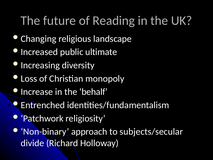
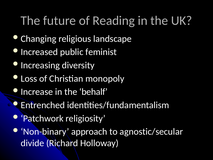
ultimate: ultimate -> feminist
subjects/secular: subjects/secular -> agnostic/secular
